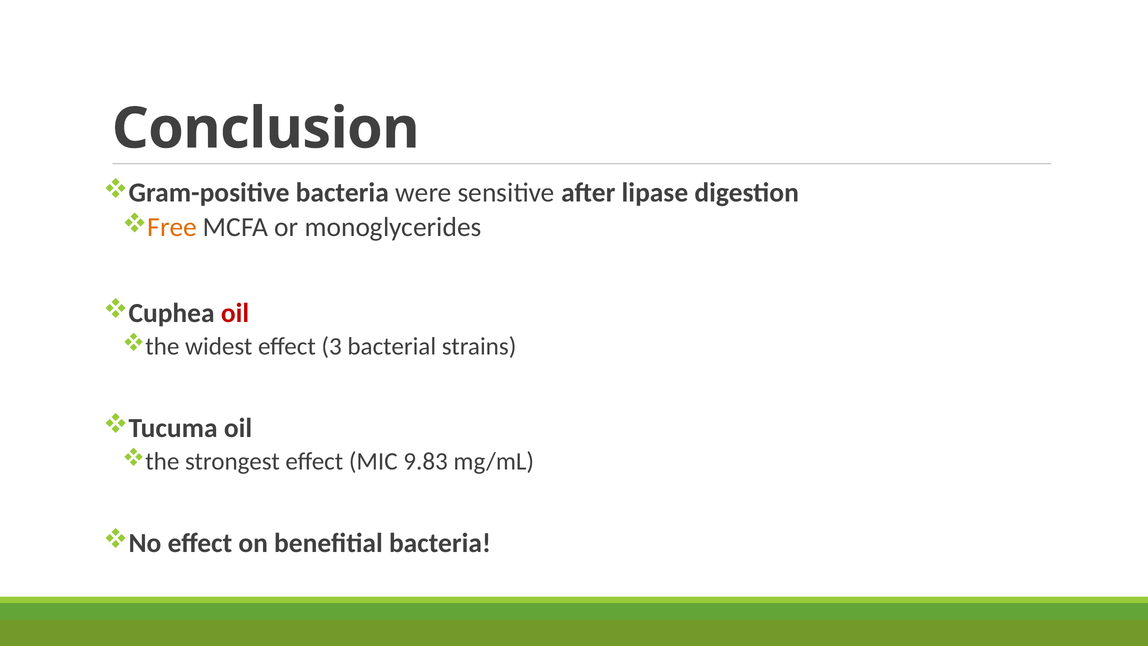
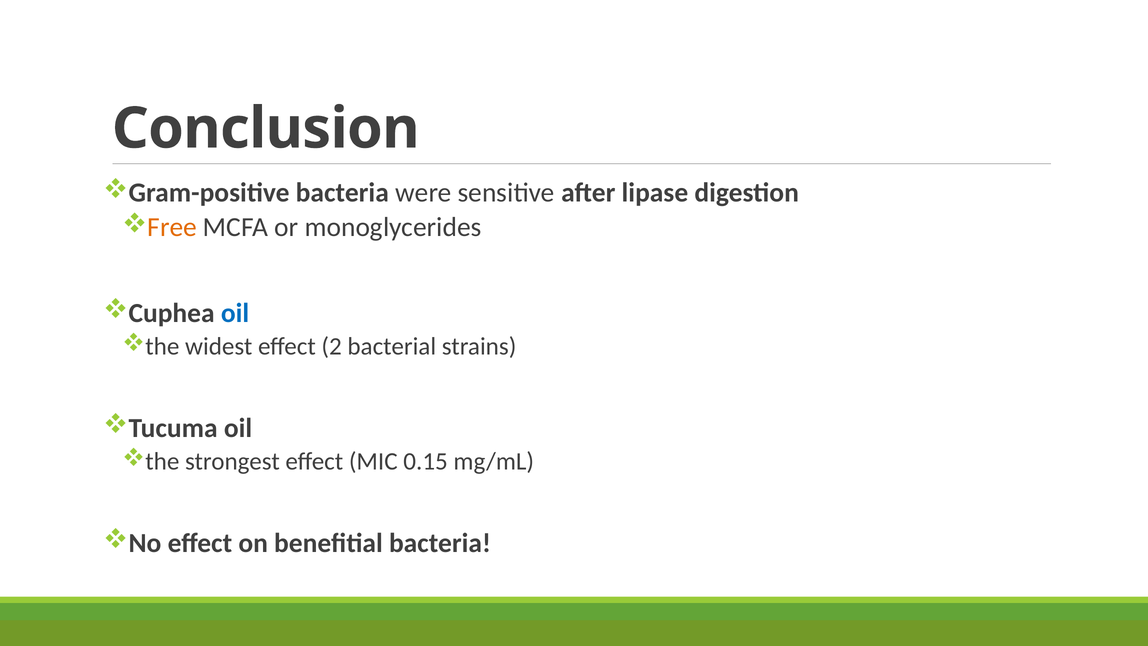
oil at (235, 313) colour: red -> blue
3: 3 -> 2
9.83: 9.83 -> 0.15
